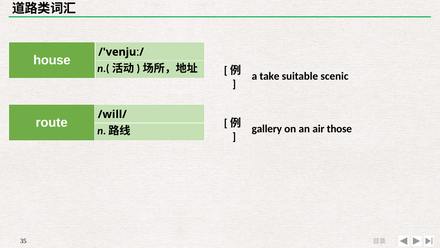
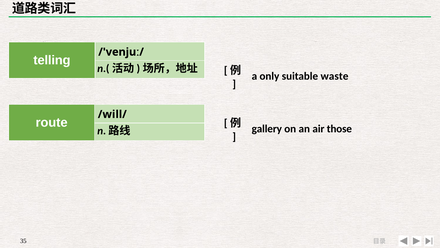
house: house -> telling
take: take -> only
scenic: scenic -> waste
